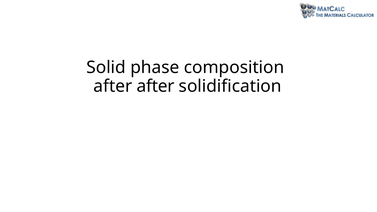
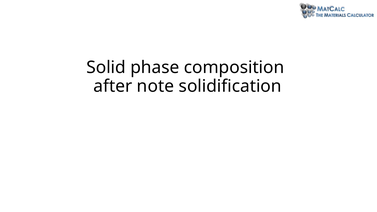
after after: after -> note
